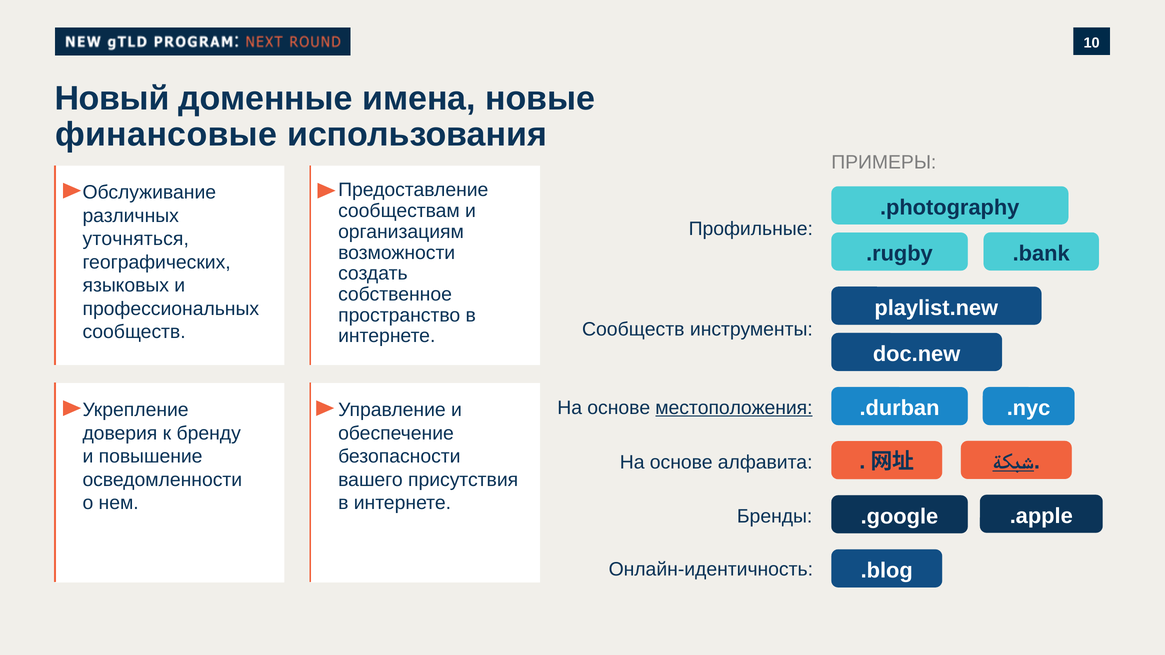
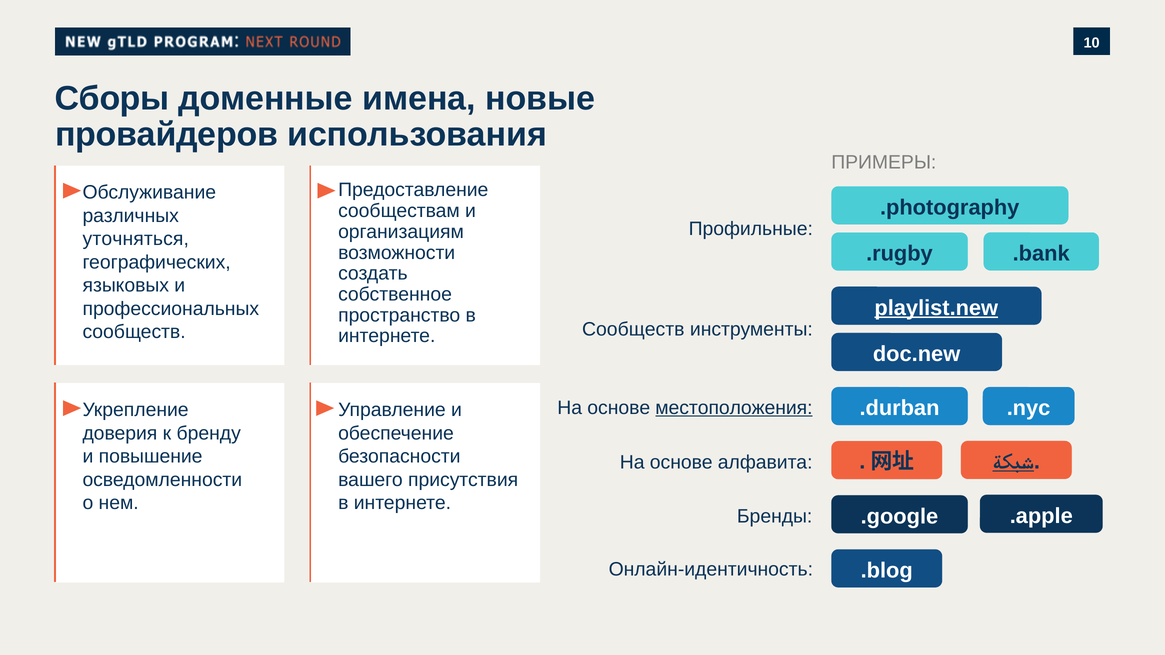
Новый: Новый -> Сборы
финансовые: финансовые -> провайдеров
playlist.new underline: none -> present
